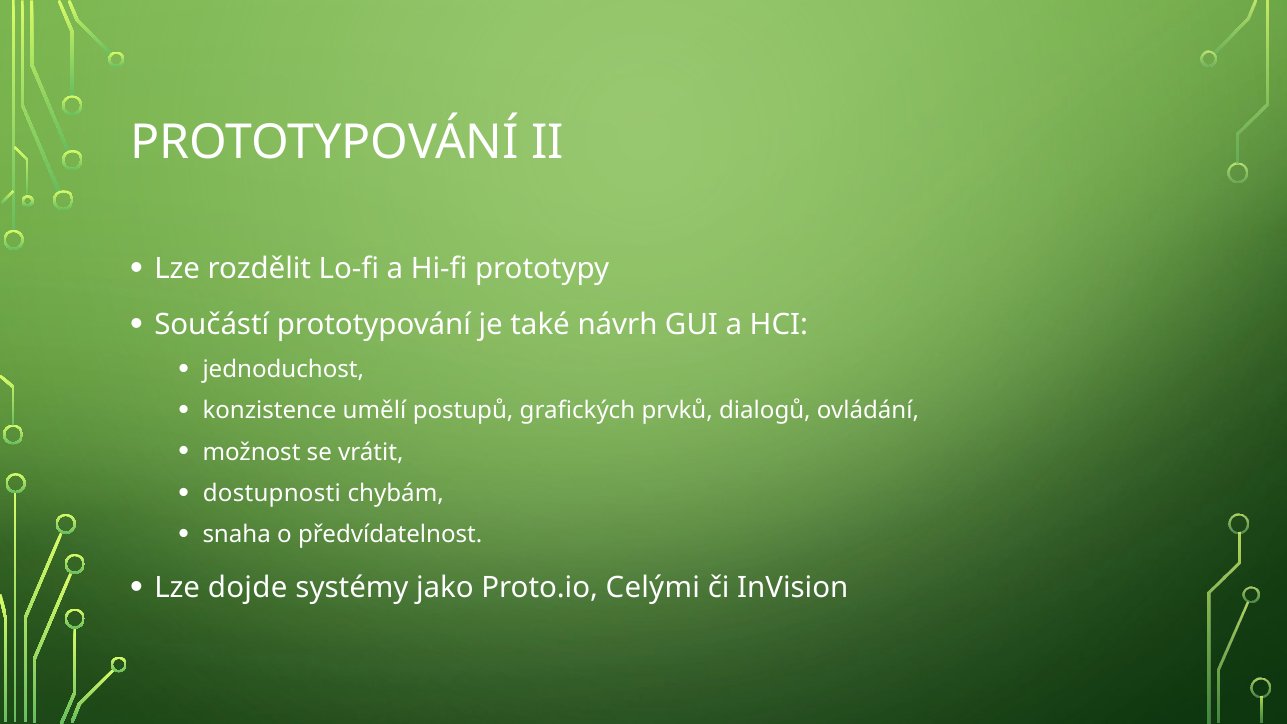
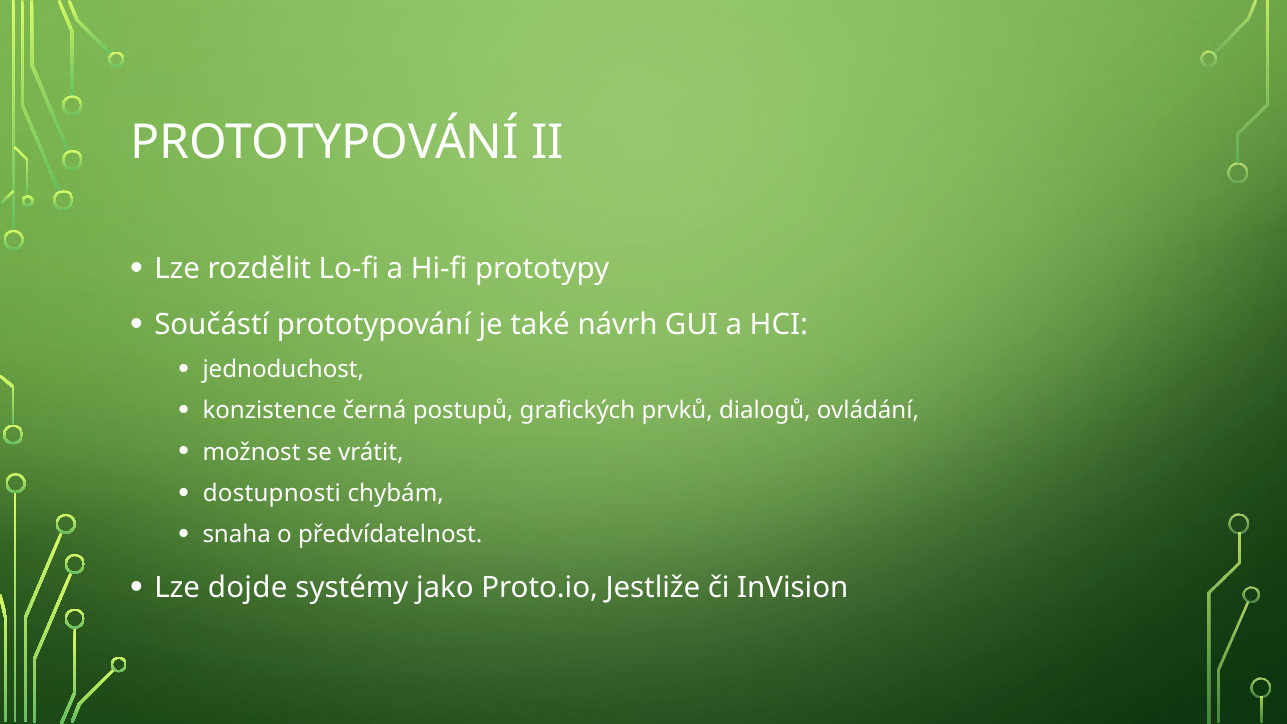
umělí: umělí -> černá
Celými: Celými -> Jestliže
